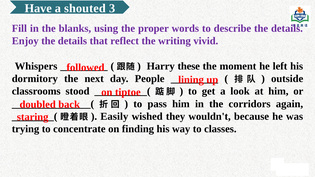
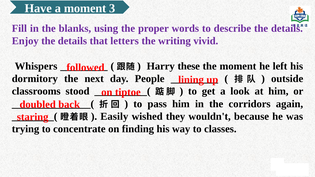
a shouted: shouted -> moment
reflect: reflect -> letters
